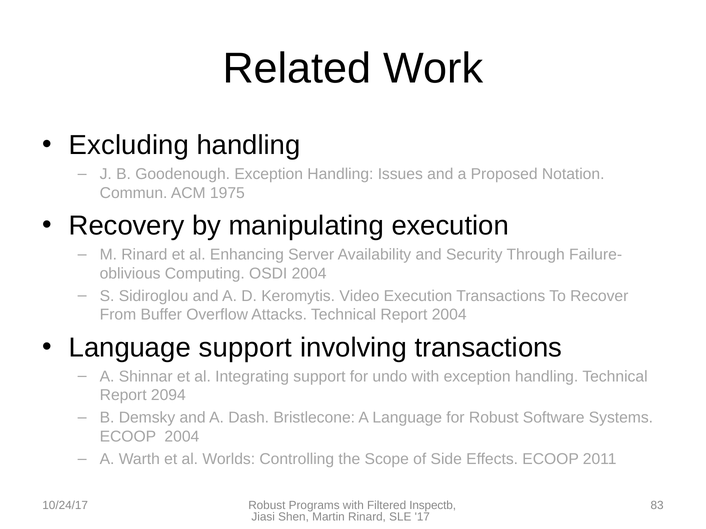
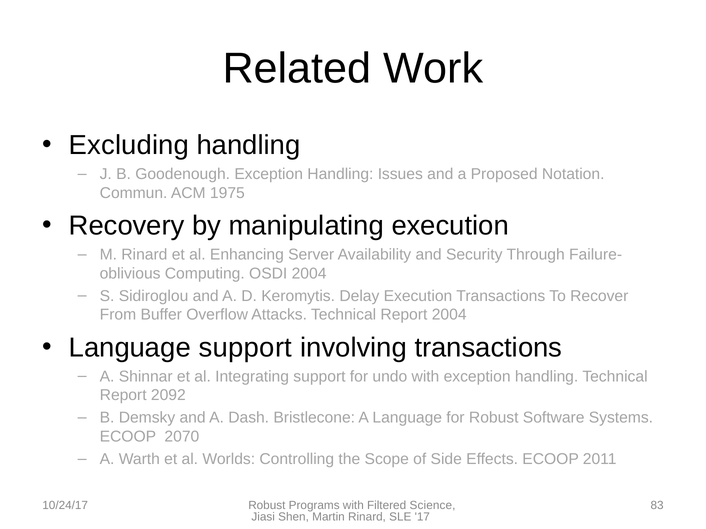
Video: Video -> Delay
2094: 2094 -> 2092
ECOOP 2004: 2004 -> 2070
Inspectb: Inspectb -> Science
